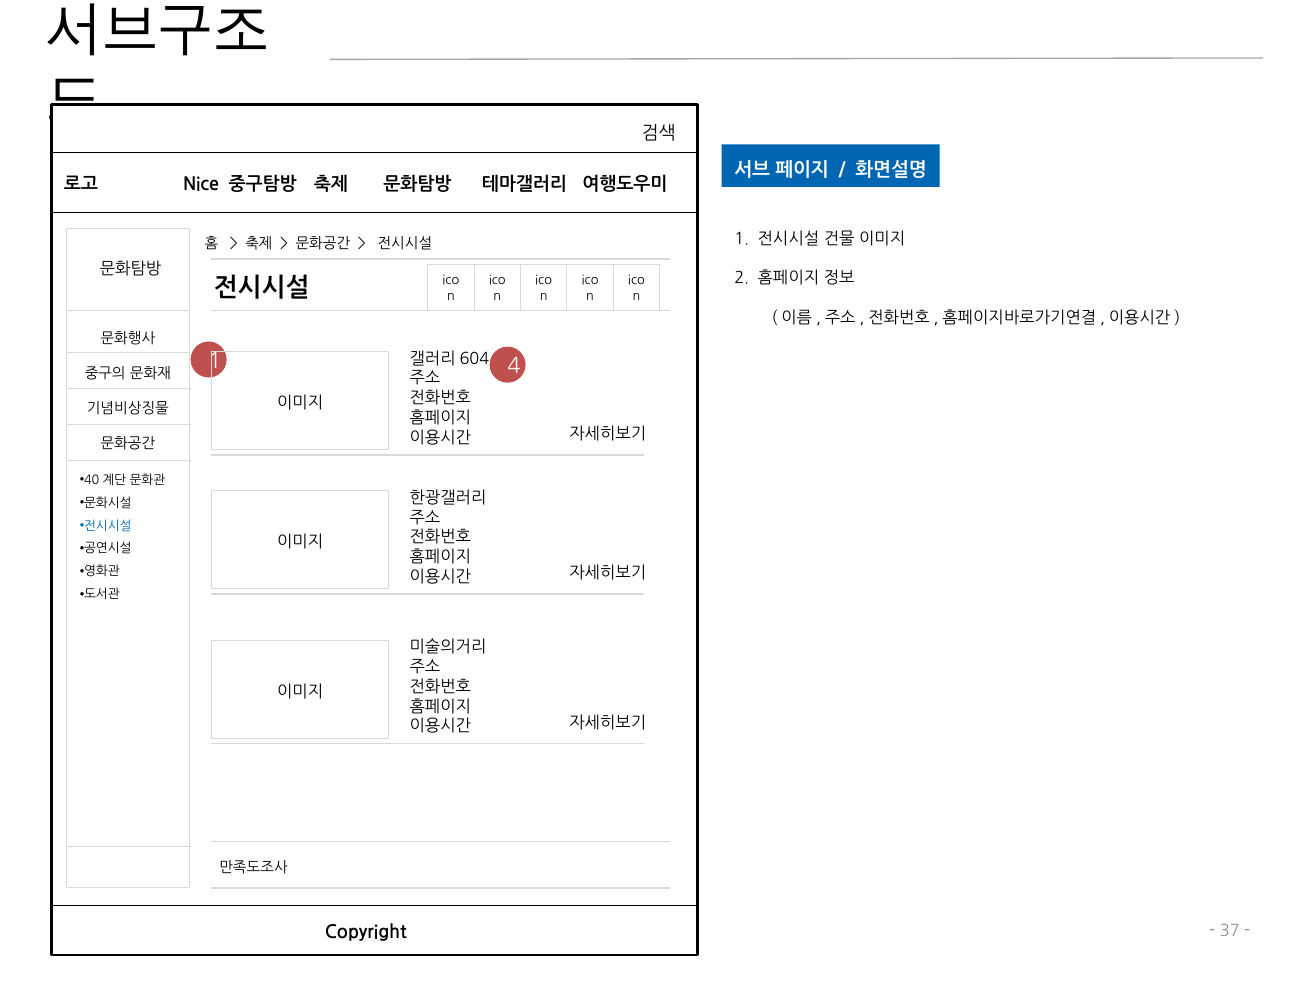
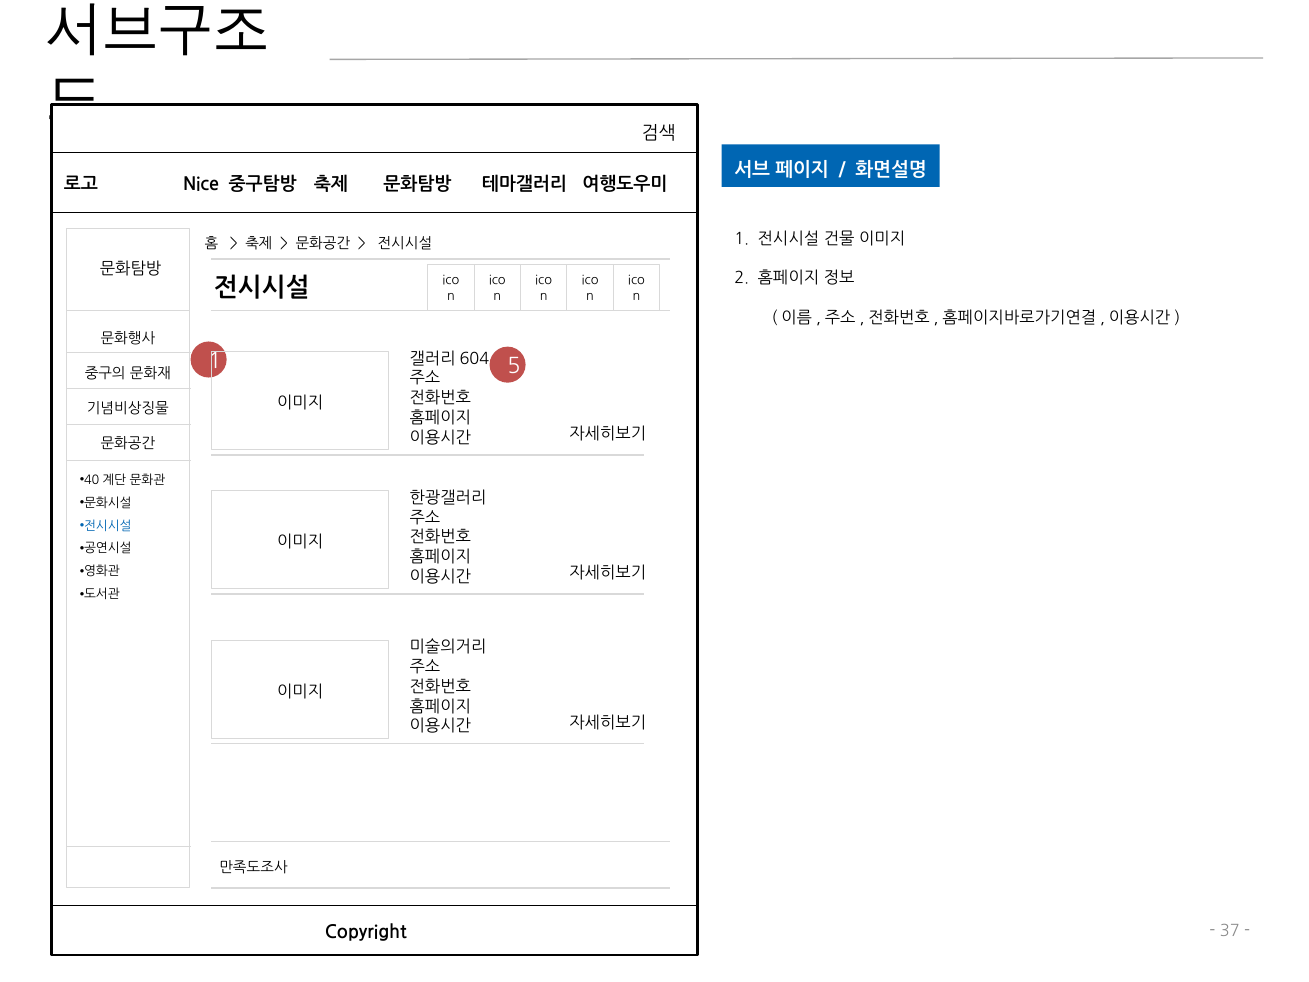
4: 4 -> 5
